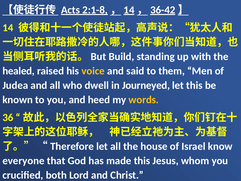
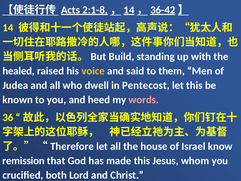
Journeyed: Journeyed -> Pentecost
words colour: yellow -> pink
everyone: everyone -> remission
